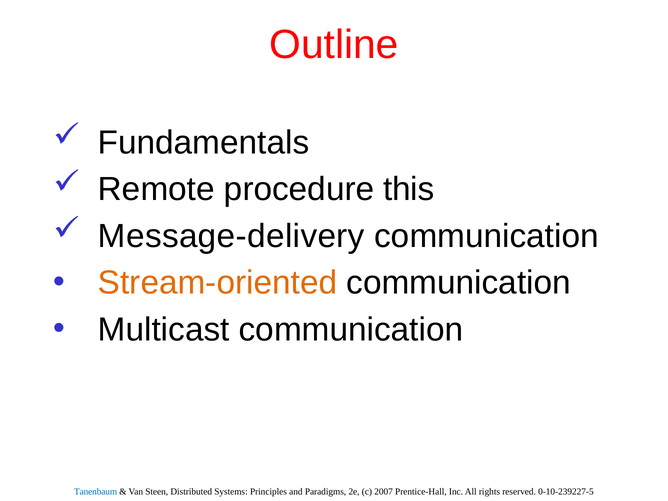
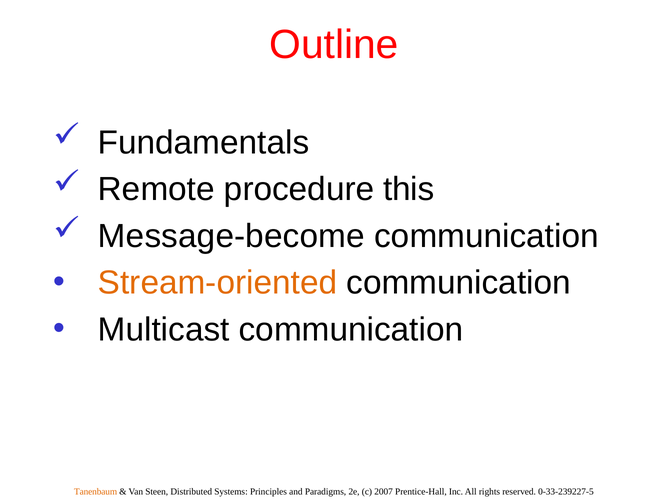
Message-delivery: Message-delivery -> Message-become
Tanenbaum colour: blue -> orange
0-10-239227-5: 0-10-239227-5 -> 0-33-239227-5
